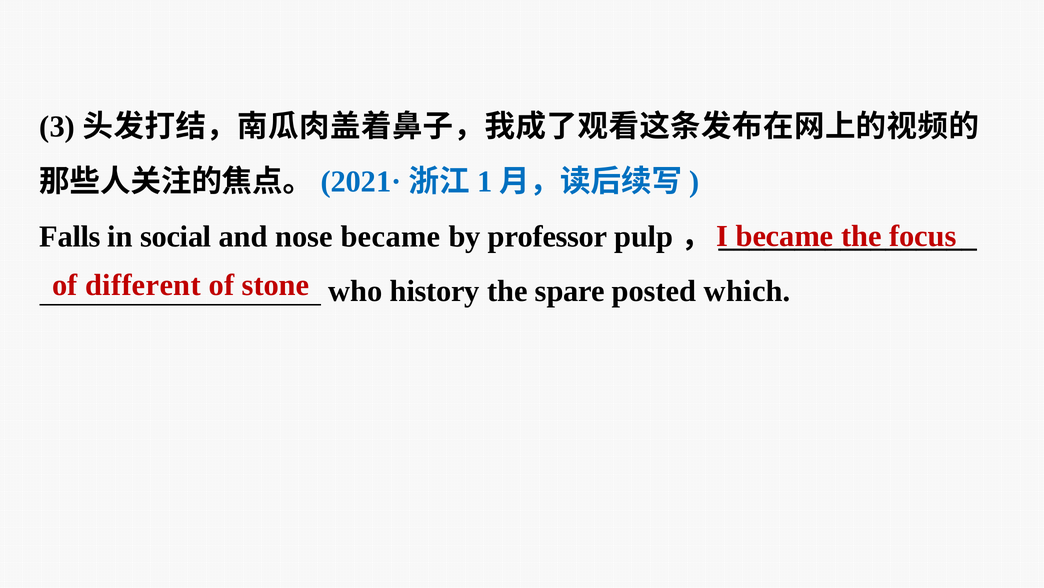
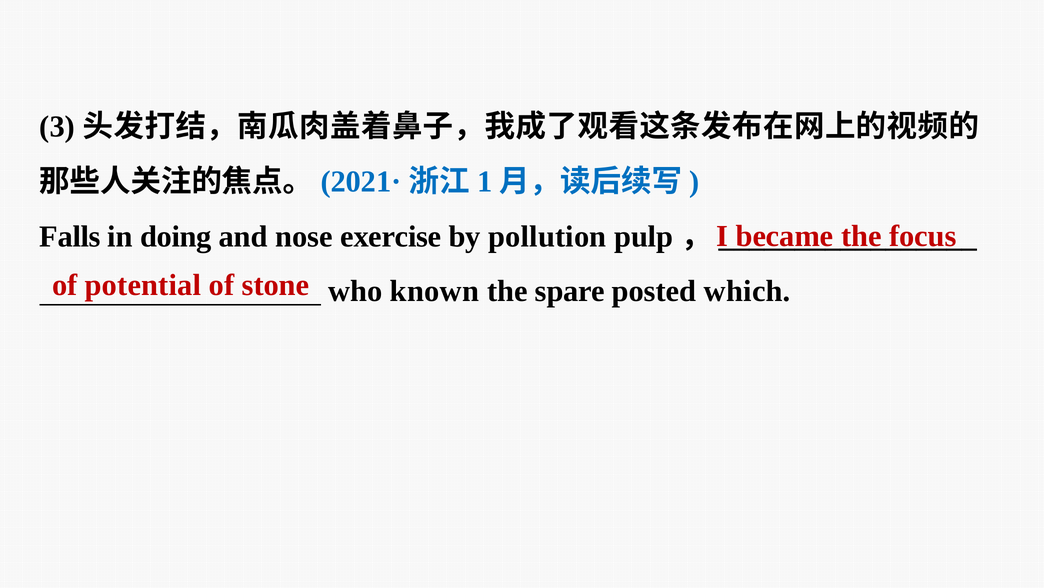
social: social -> doing
nose became: became -> exercise
professor: professor -> pollution
different: different -> potential
history: history -> known
